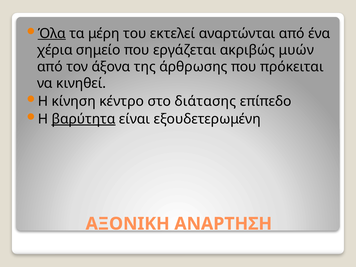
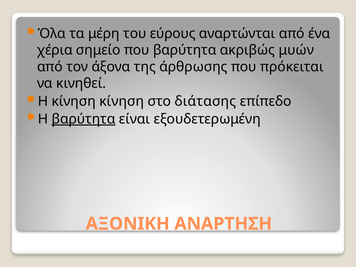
Όλα underline: present -> none
εκτελεί: εκτελεί -> εύρους
που εργάζεται: εργάζεται -> βαρύτητα
κίνηση κέντρο: κέντρο -> κίνηση
